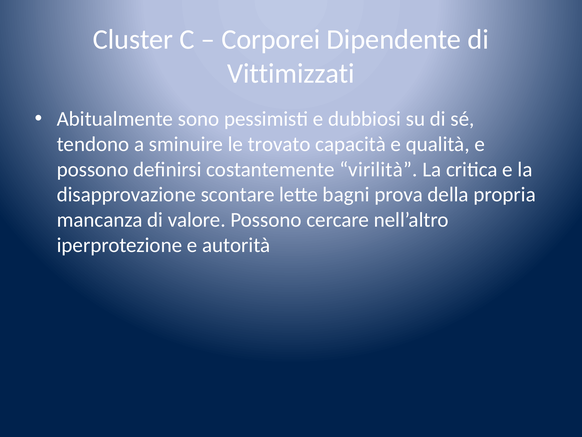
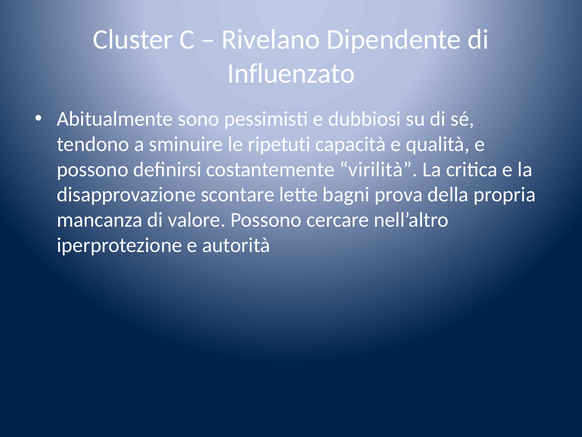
Corporei: Corporei -> Rivelano
Vittimizzati: Vittimizzati -> Influenzato
trovato: trovato -> ripetuti
